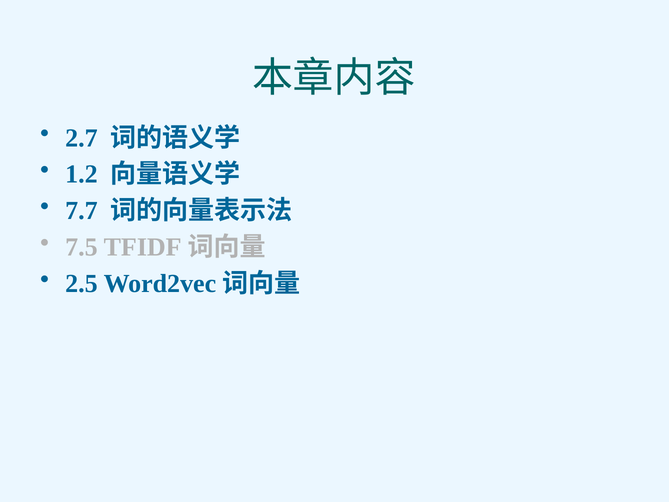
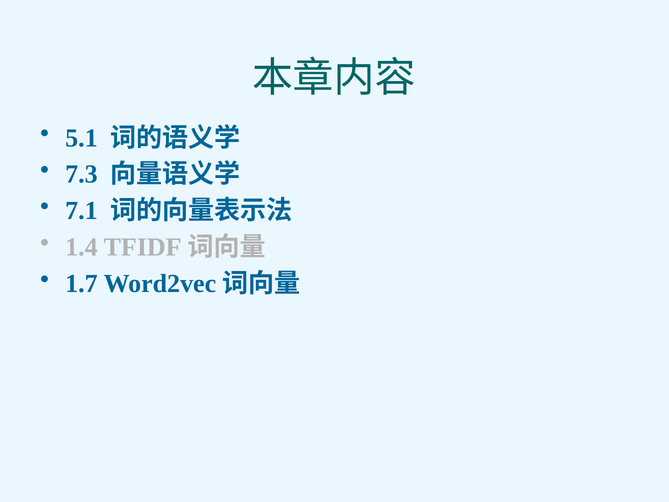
2.7: 2.7 -> 5.1
1.2: 1.2 -> 7.3
7.7: 7.7 -> 7.1
7.5: 7.5 -> 1.4
2.5: 2.5 -> 1.7
